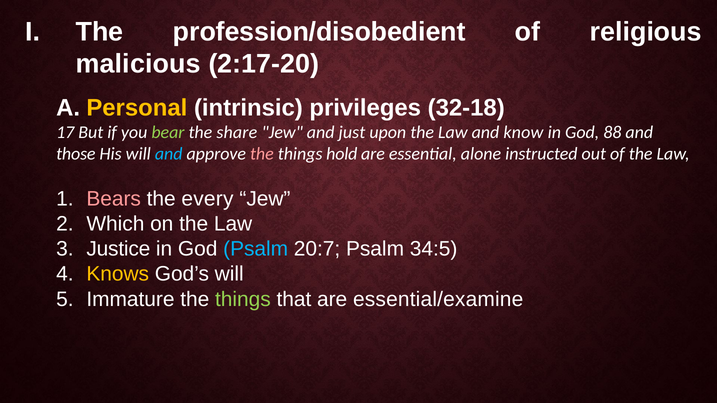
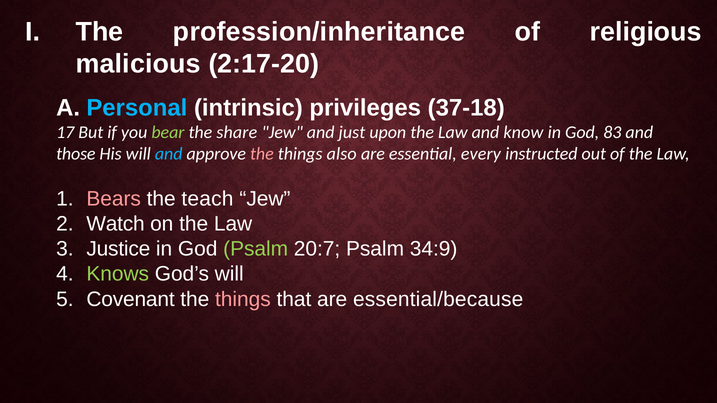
profession/disobedient: profession/disobedient -> profession/inheritance
Personal colour: yellow -> light blue
32-18: 32-18 -> 37-18
88: 88 -> 83
hold: hold -> also
alone: alone -> every
every: every -> teach
Which: Which -> Watch
Psalm at (256, 249) colour: light blue -> light green
34:5: 34:5 -> 34:9
Knows colour: yellow -> light green
Immature: Immature -> Covenant
things at (243, 299) colour: light green -> pink
essential/examine: essential/examine -> essential/because
